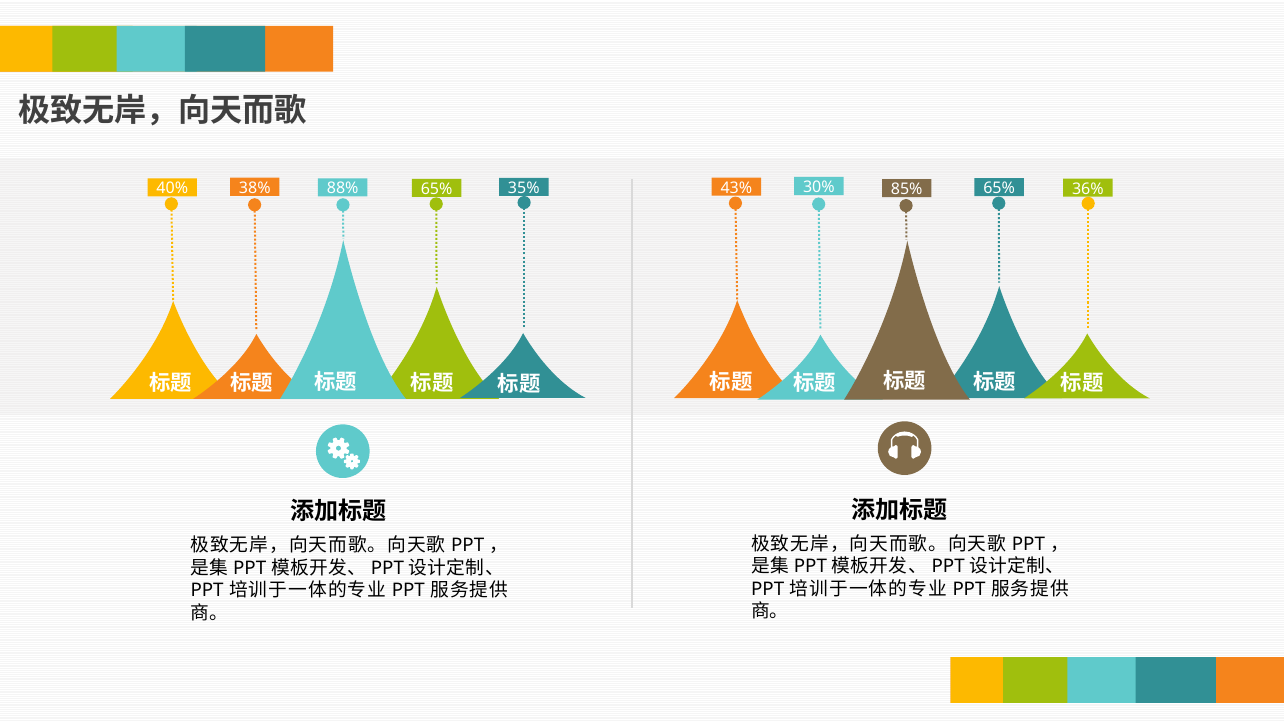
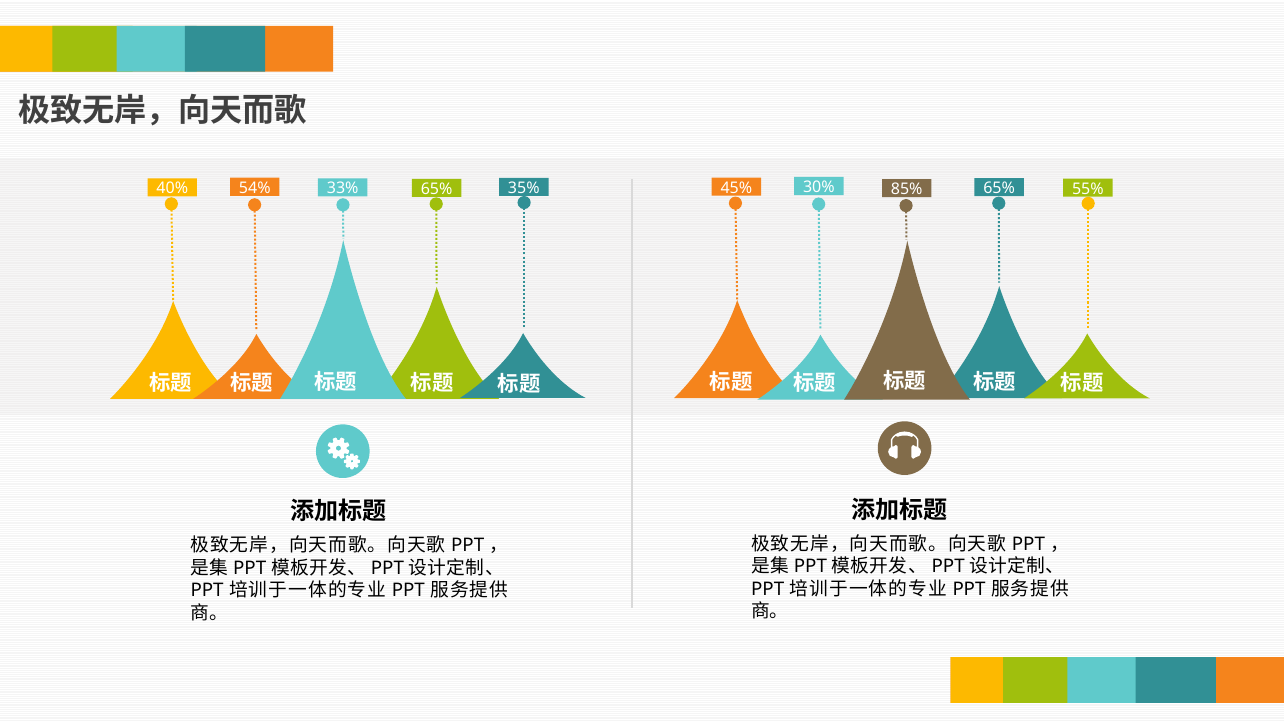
88%: 88% -> 33%
43%: 43% -> 45%
38%: 38% -> 54%
36%: 36% -> 55%
